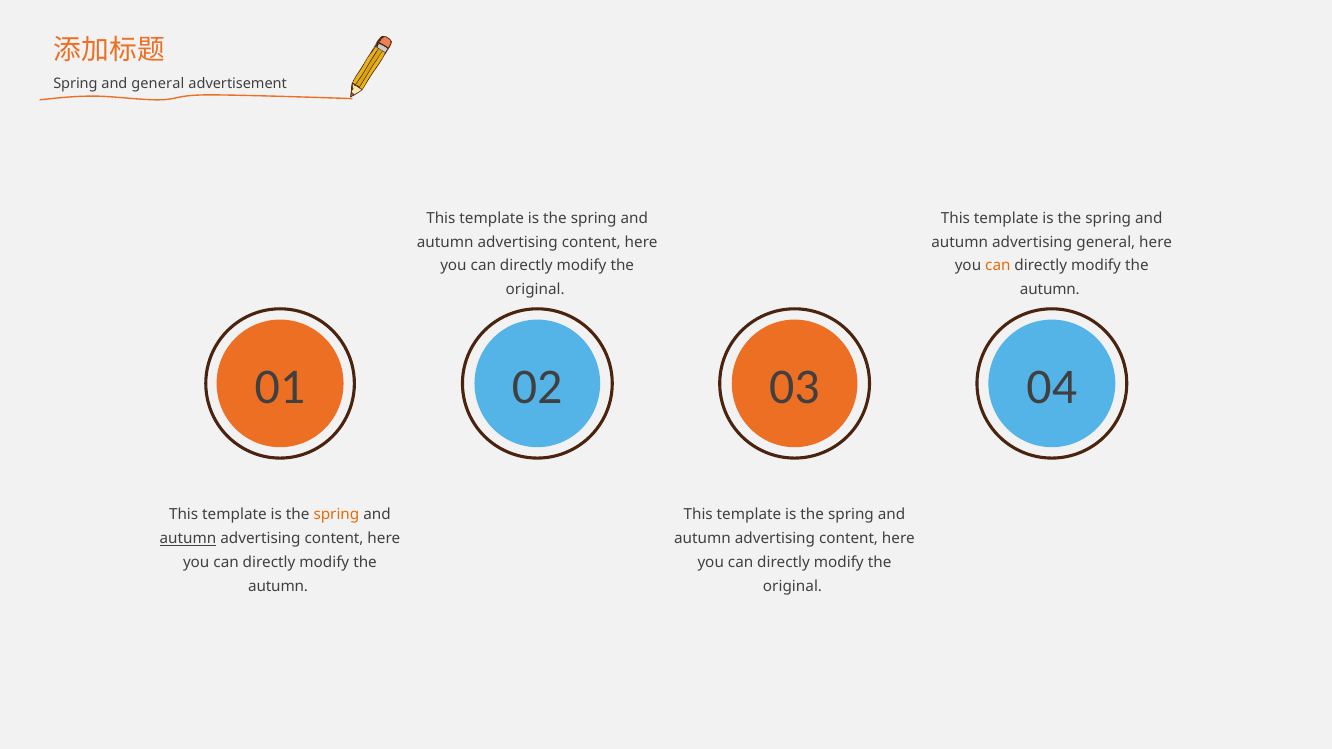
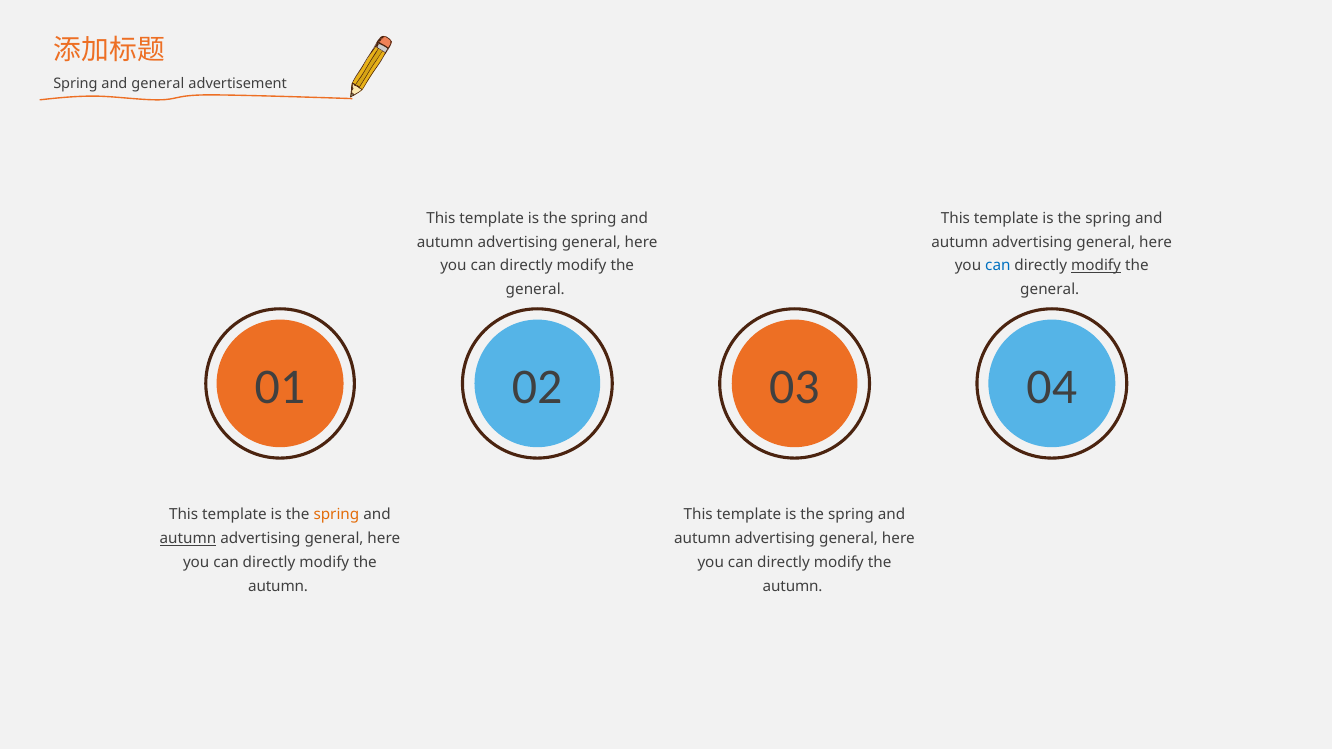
content at (591, 242): content -> general
can at (998, 266) colour: orange -> blue
modify at (1096, 266) underline: none -> present
original at (535, 290): original -> general
autumn at (1050, 290): autumn -> general
content at (334, 539): content -> general
content at (849, 539): content -> general
original at (793, 586): original -> autumn
